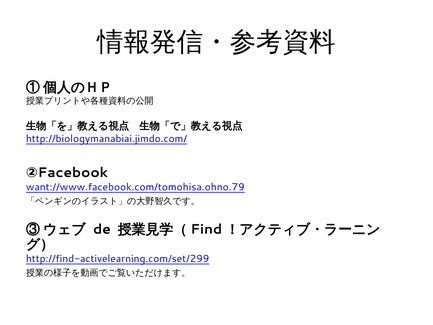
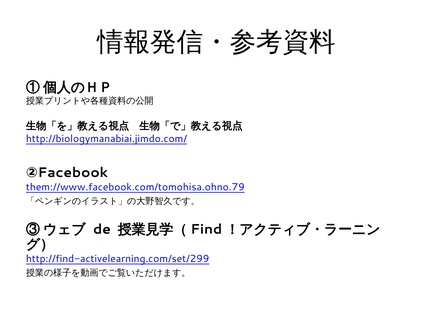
want://www.facebook.com/tomohisa.ohno.79: want://www.facebook.com/tomohisa.ohno.79 -> them://www.facebook.com/tomohisa.ohno.79
